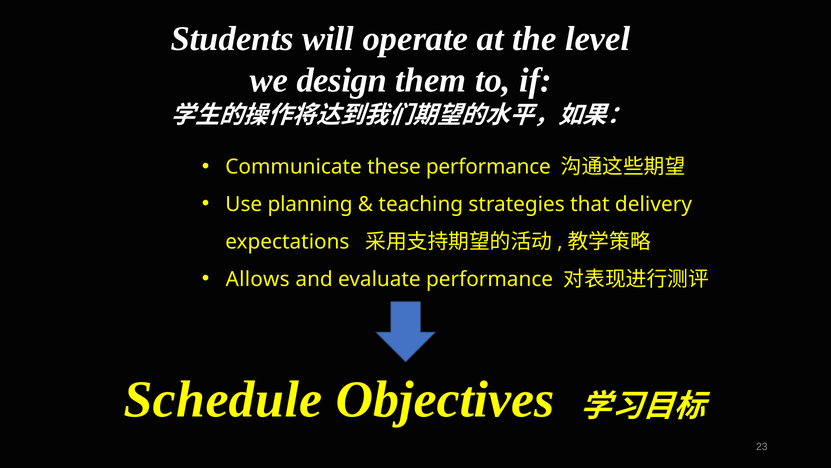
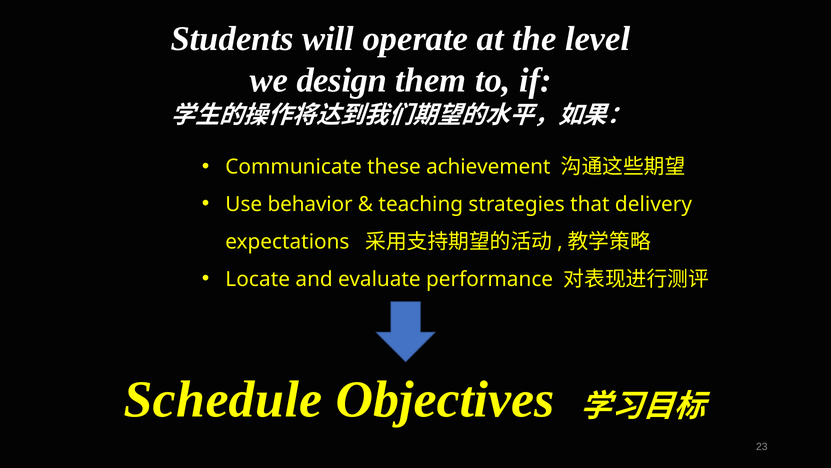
these performance: performance -> achievement
planning: planning -> behavior
Allows: Allows -> Locate
